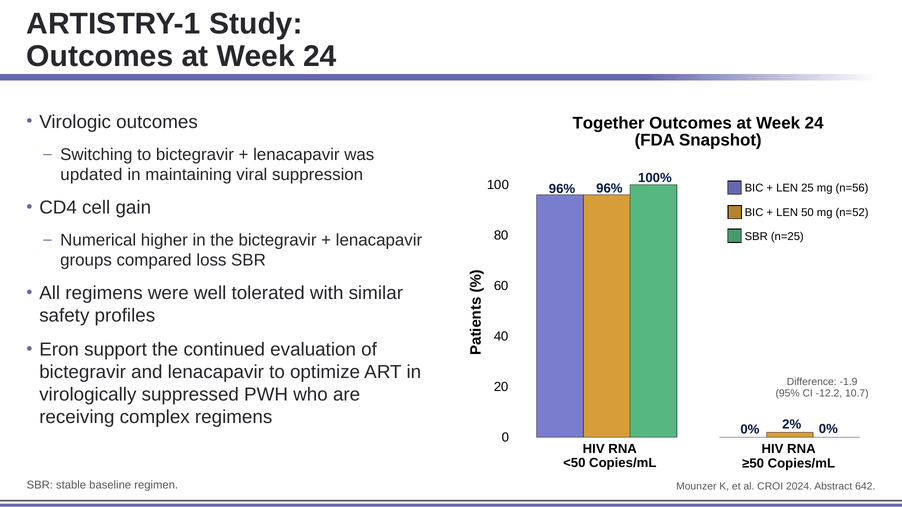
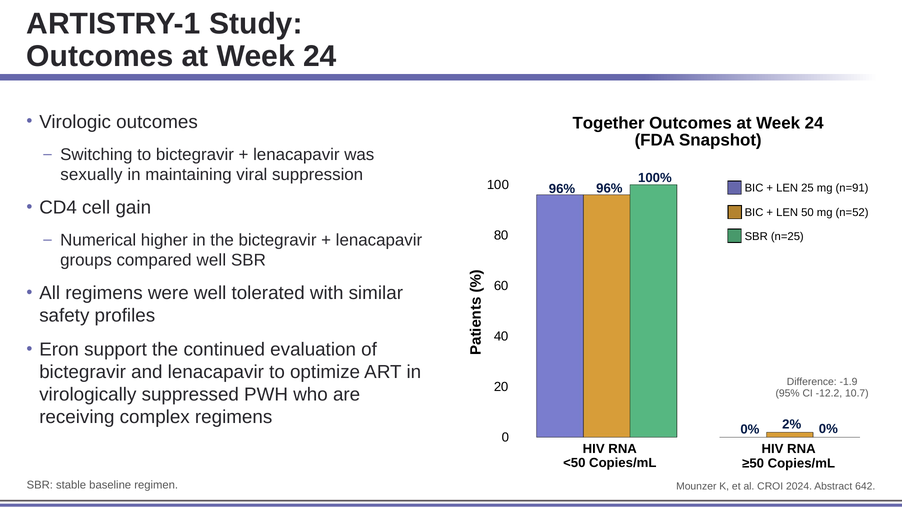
updated: updated -> sexually
n=56: n=56 -> n=91
compared loss: loss -> well
